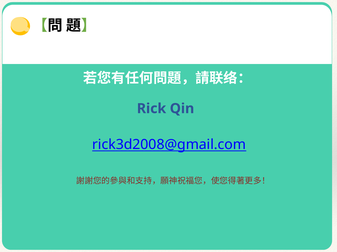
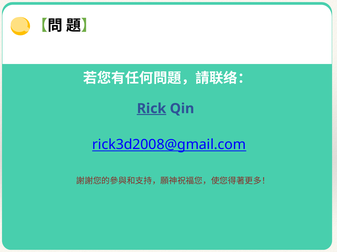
Rick underline: none -> present
